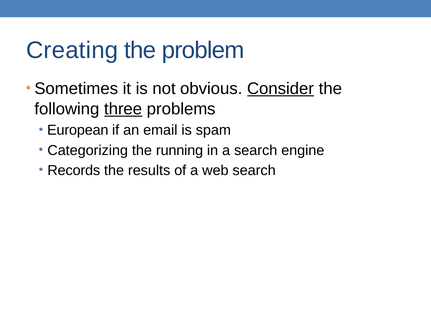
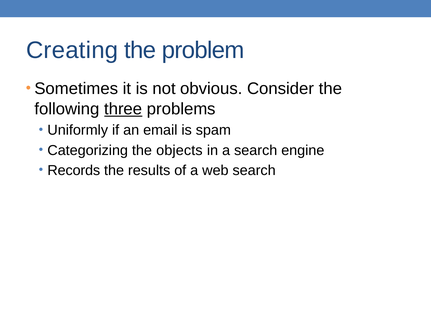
Consider underline: present -> none
European: European -> Uniformly
running: running -> objects
